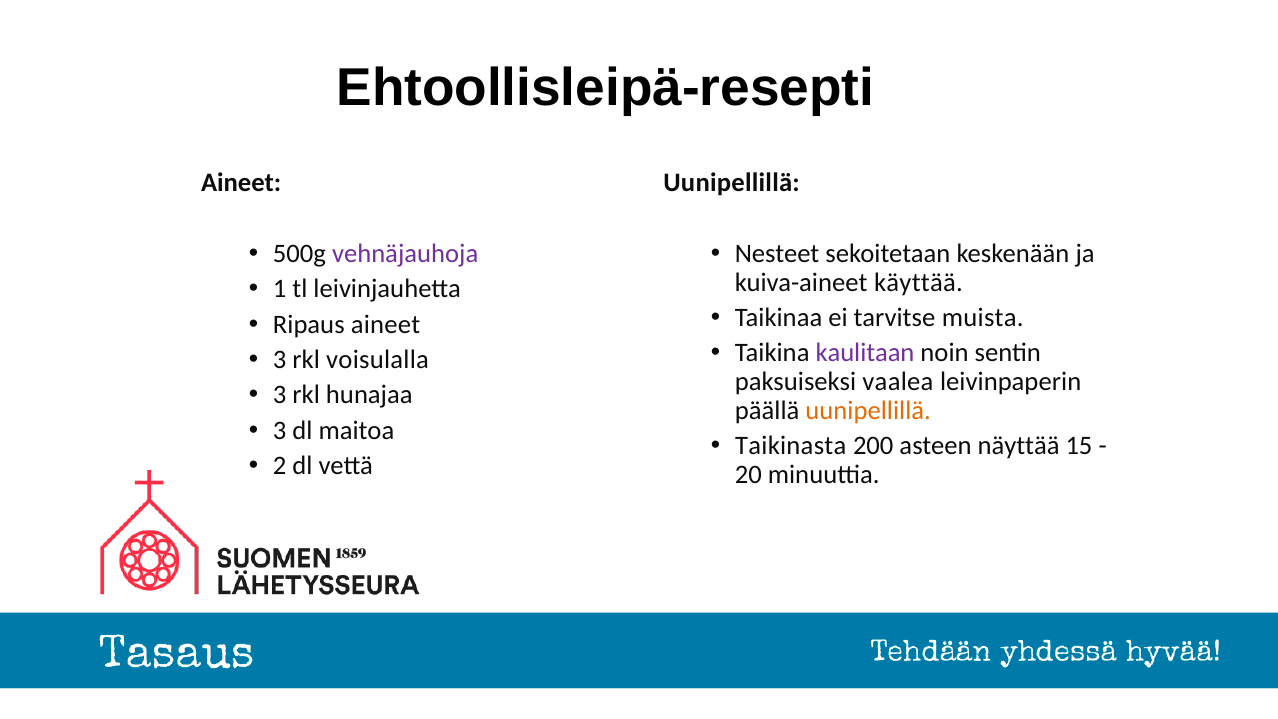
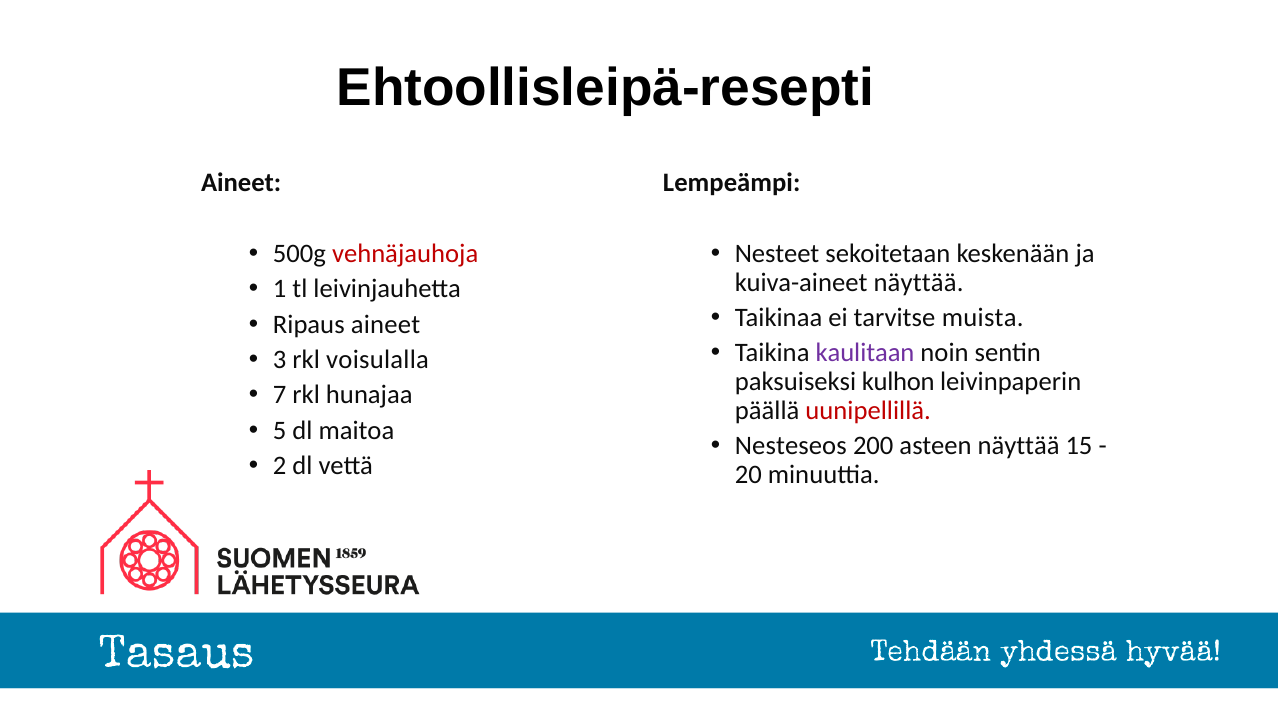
Uunipellillä at (732, 183): Uunipellillä -> Lempeämpi
vehnäjauhoja colour: purple -> red
kuiva-aineet käyttää: käyttää -> näyttää
vaalea: vaalea -> kulhon
3 at (280, 395): 3 -> 7
uunipellillä at (868, 411) colour: orange -> red
3 at (280, 431): 3 -> 5
Taikinasta: Taikinasta -> Nesteseos
